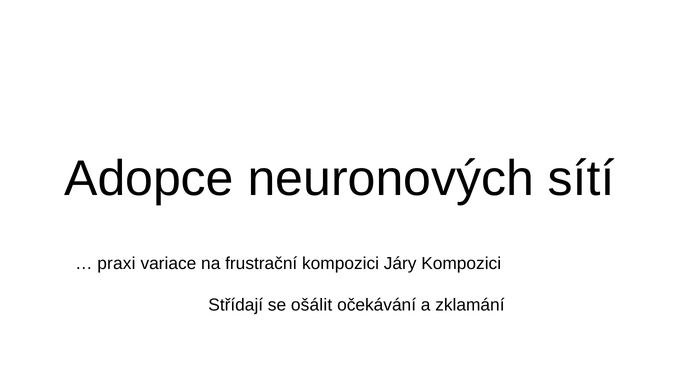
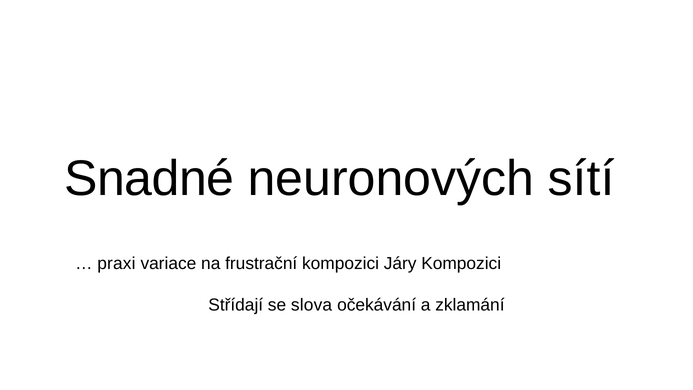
Adopce: Adopce -> Snadné
ošálit: ošálit -> slova
